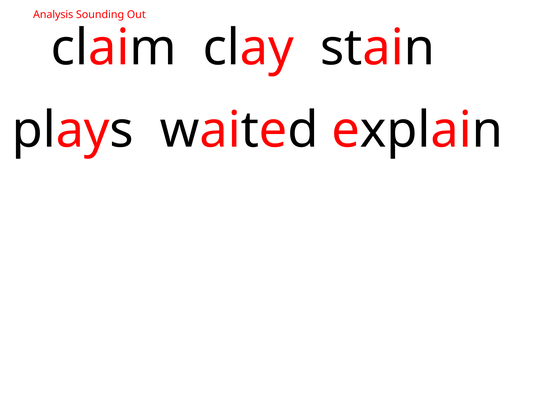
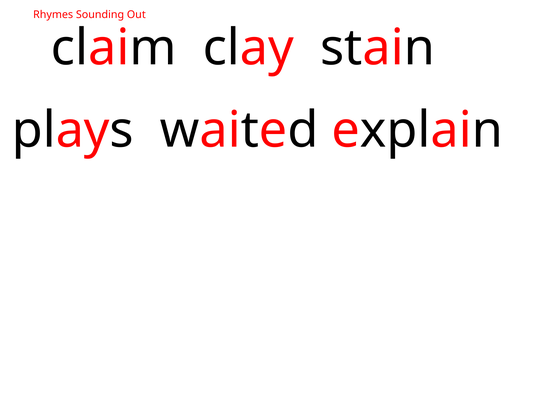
Analysis: Analysis -> Rhymes
